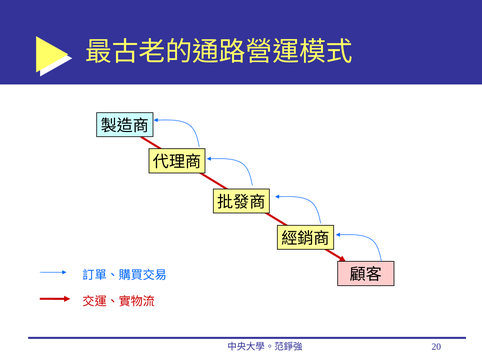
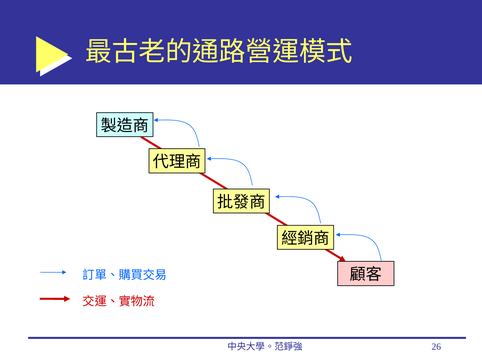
20: 20 -> 26
